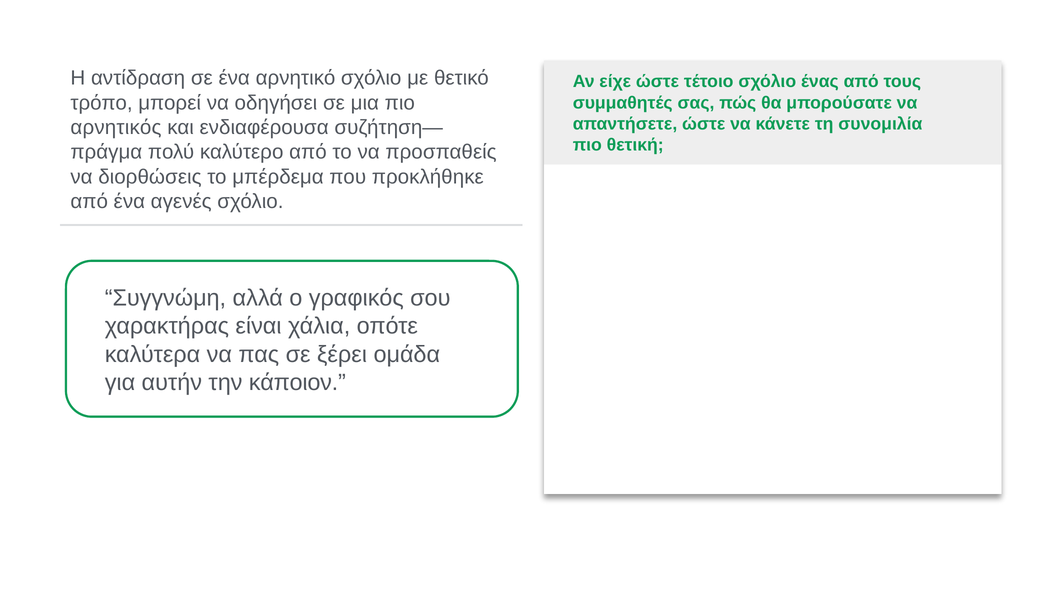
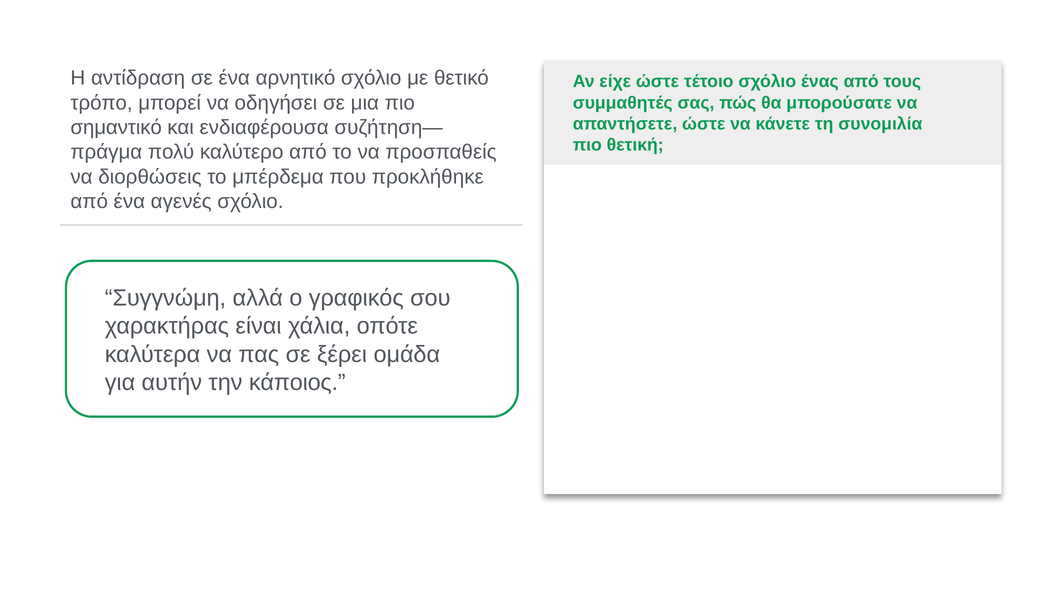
αρνητικός: αρνητικός -> σημαντικό
κάποιον: κάποιον -> κάποιος
